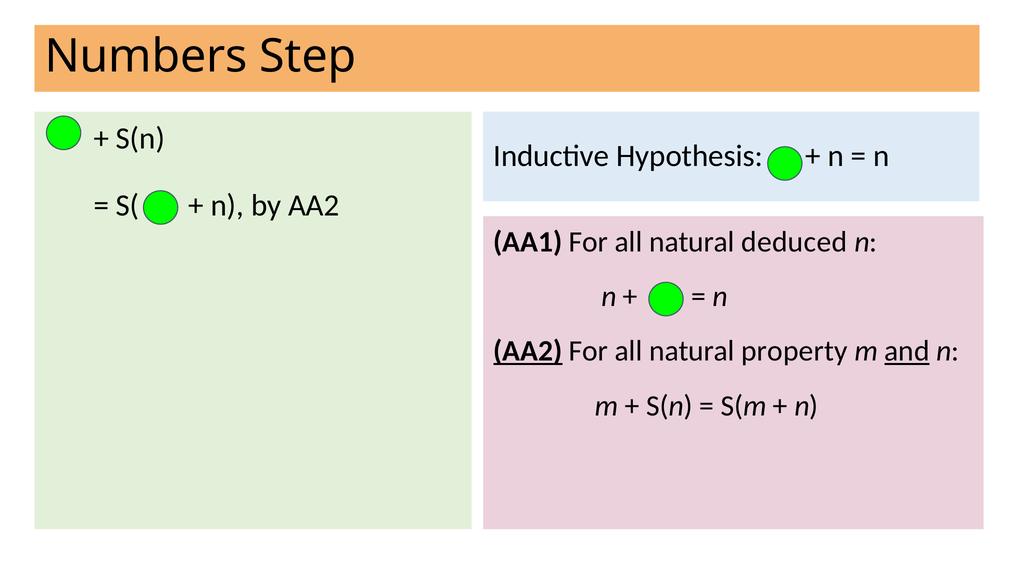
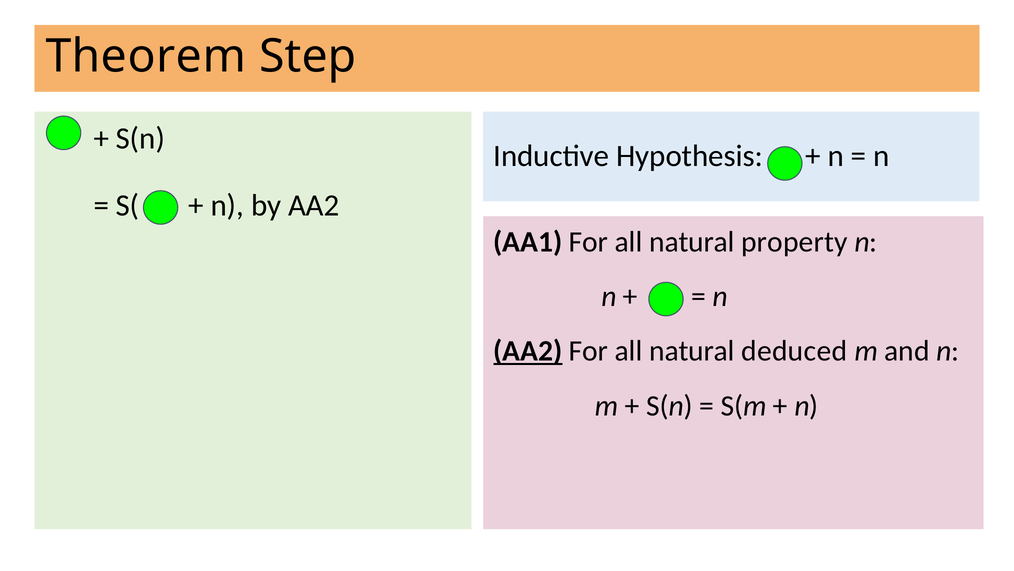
Numbers: Numbers -> Theorem
deduced: deduced -> property
property: property -> deduced
and underline: present -> none
